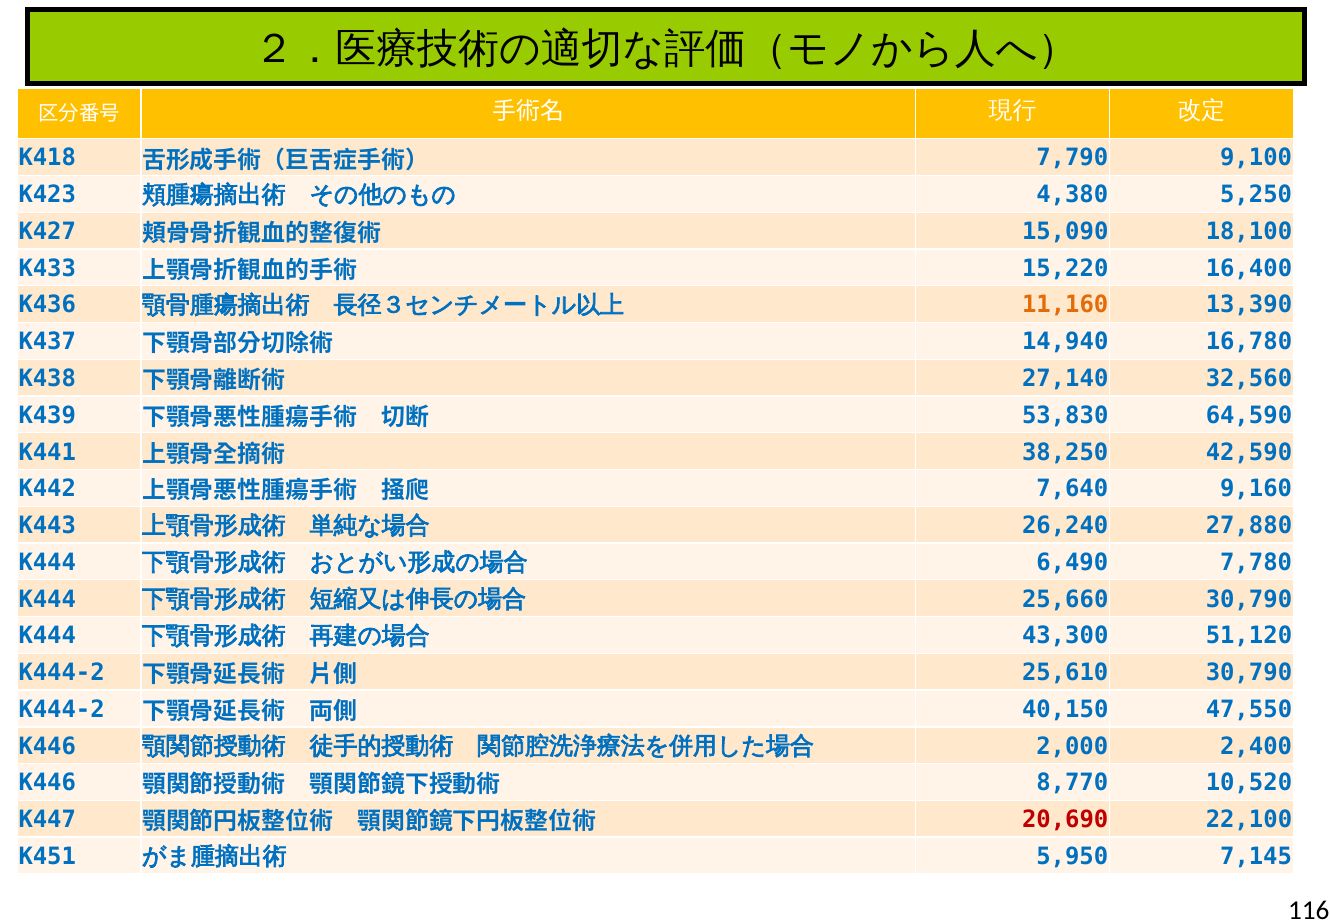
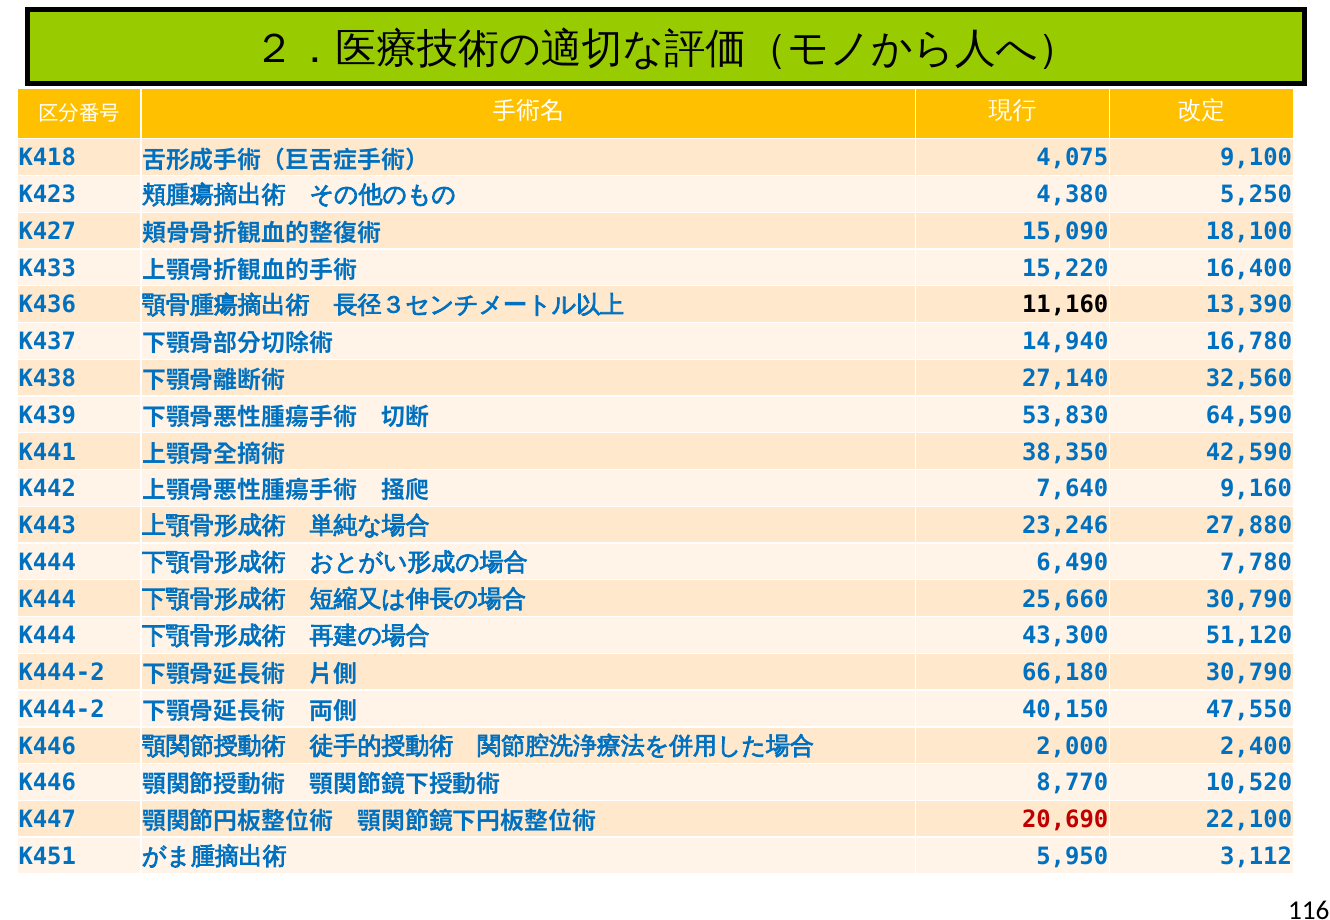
7,790: 7,790 -> 4,075
11,160 colour: orange -> black
38,250: 38,250 -> 38,350
26,240: 26,240 -> 23,246
25,610: 25,610 -> 66,180
7,145: 7,145 -> 3,112
